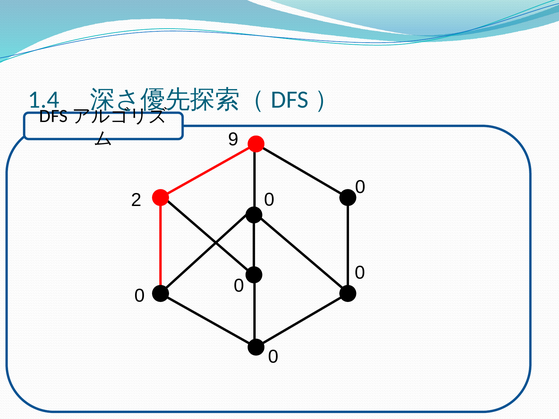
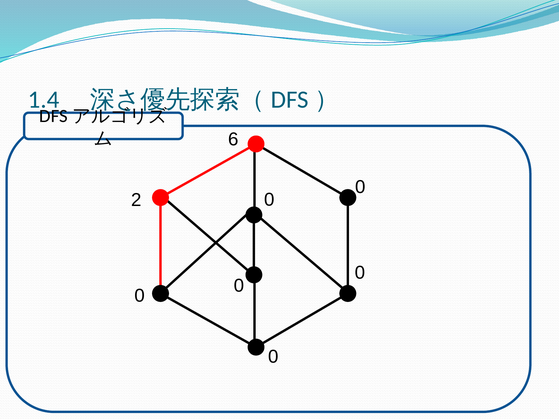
9: 9 -> 6
